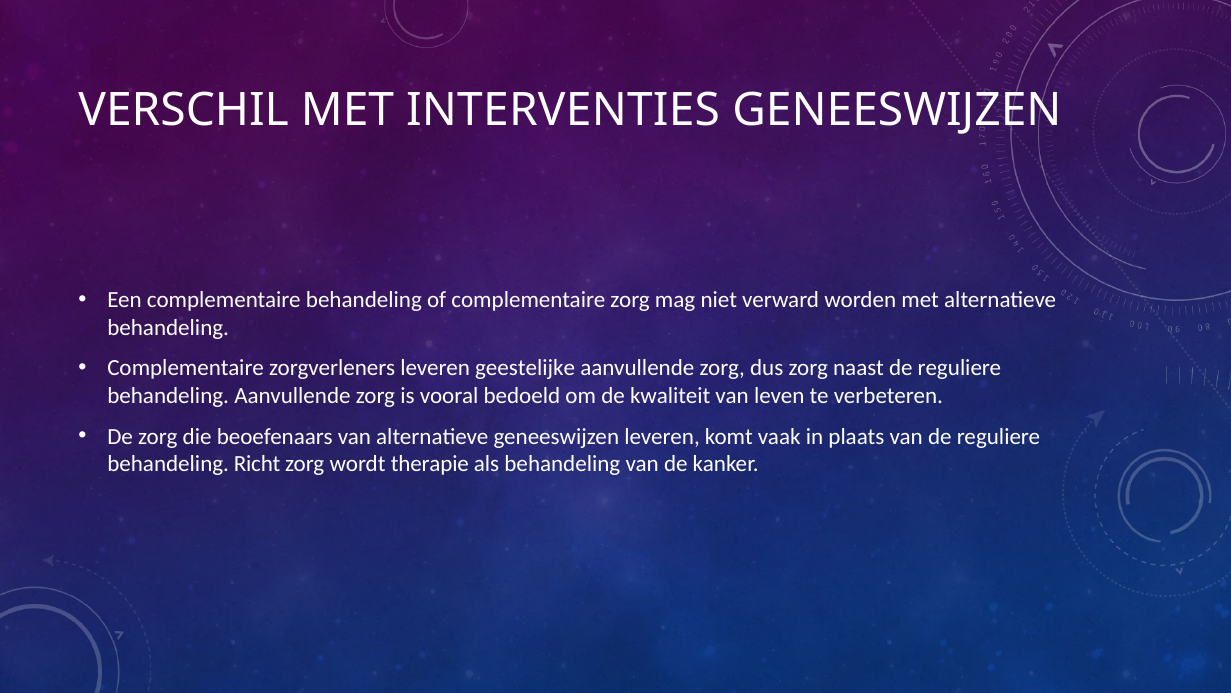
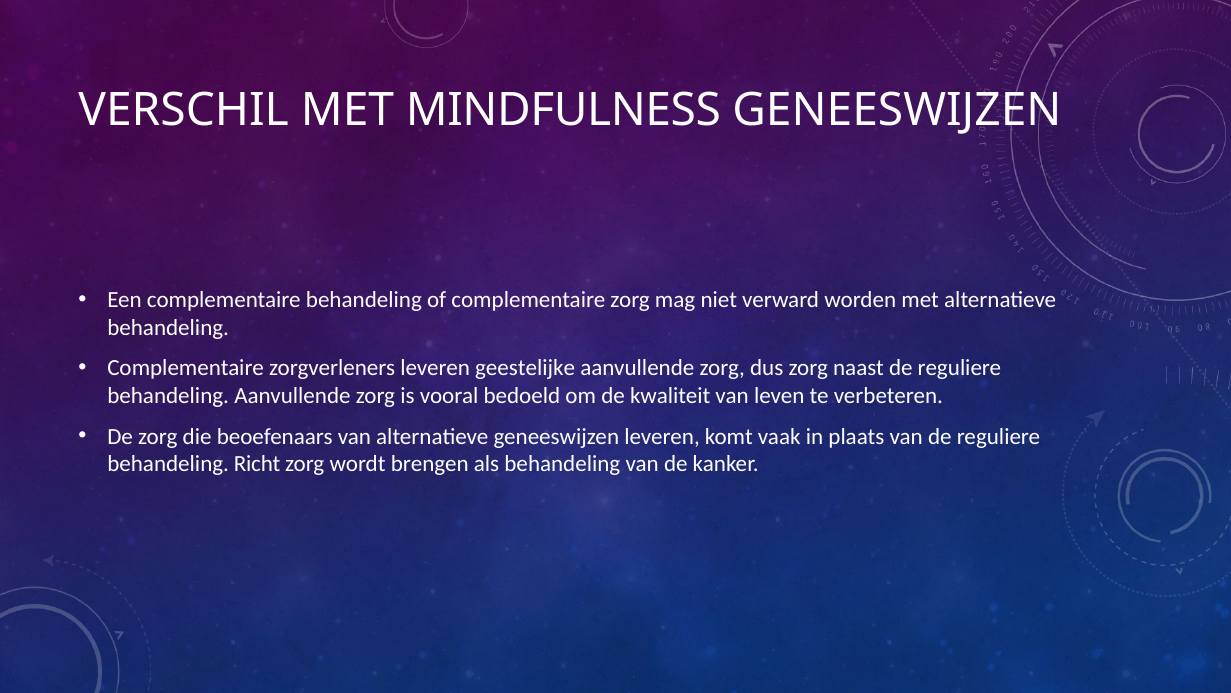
INTERVENTIES: INTERVENTIES -> MINDFULNESS
therapie: therapie -> brengen
